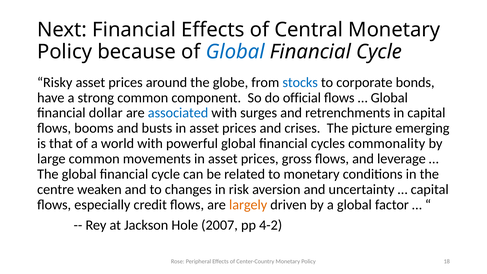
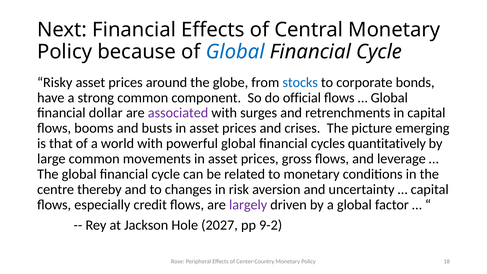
associated colour: blue -> purple
commonality: commonality -> quantitatively
weaken: weaken -> thereby
largely colour: orange -> purple
2007: 2007 -> 2027
4-2: 4-2 -> 9-2
